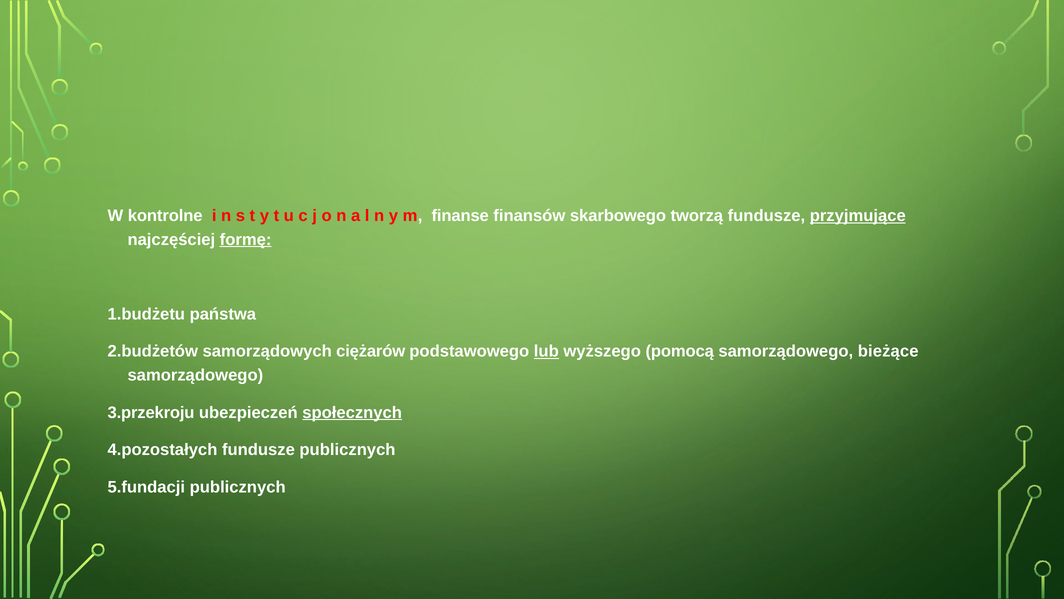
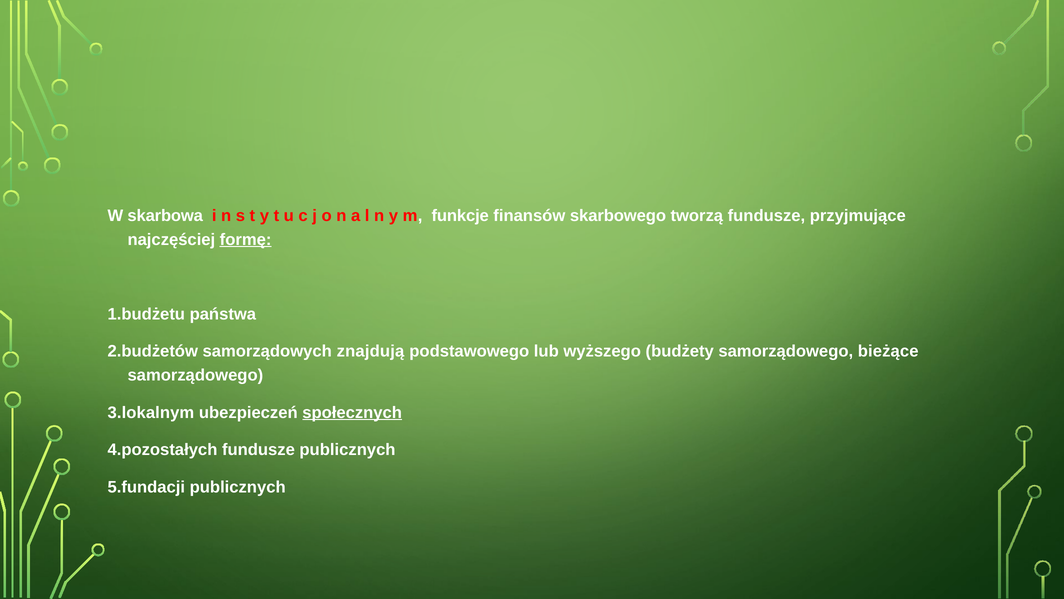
kontrolne: kontrolne -> skarbowa
finanse: finanse -> funkcje
przyjmujące underline: present -> none
ciężarów: ciężarów -> znajdują
lub underline: present -> none
pomocą: pomocą -> budżety
3.przekroju: 3.przekroju -> 3.lokalnym
